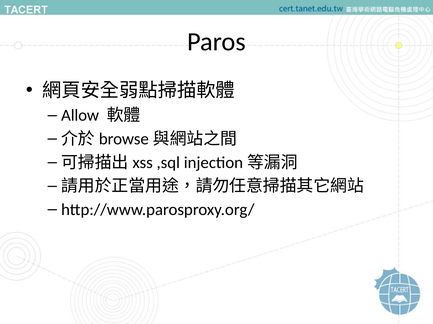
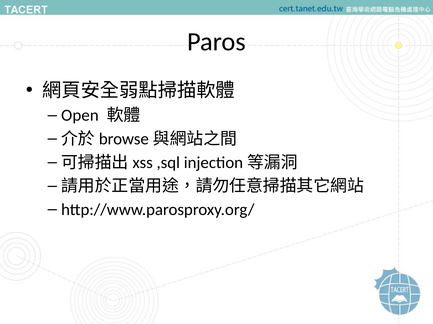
Allow: Allow -> Open
